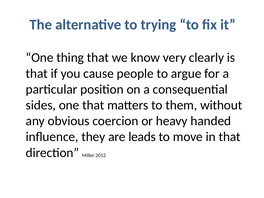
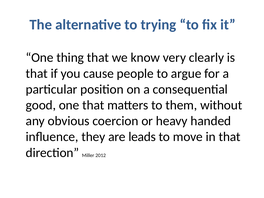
sides: sides -> good
